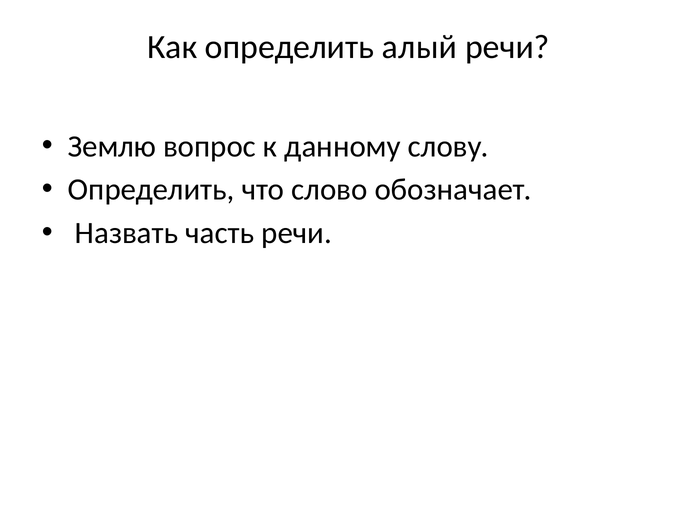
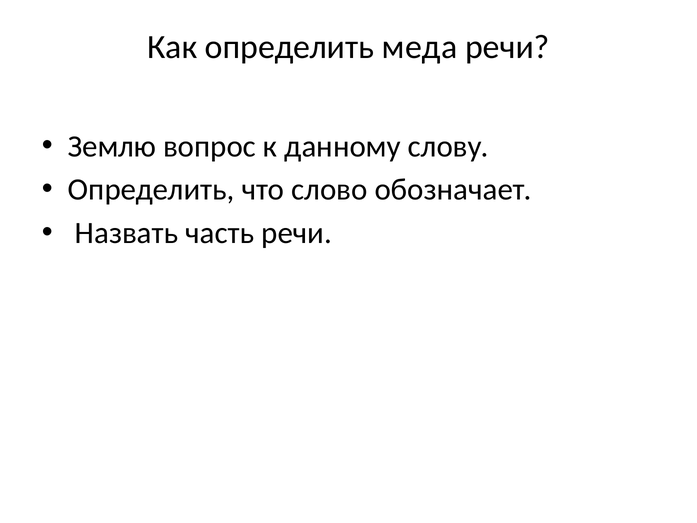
алый: алый -> меда
